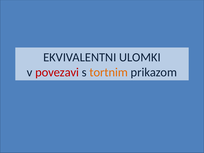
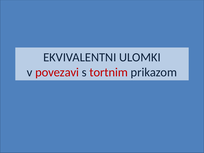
tortnim colour: orange -> red
